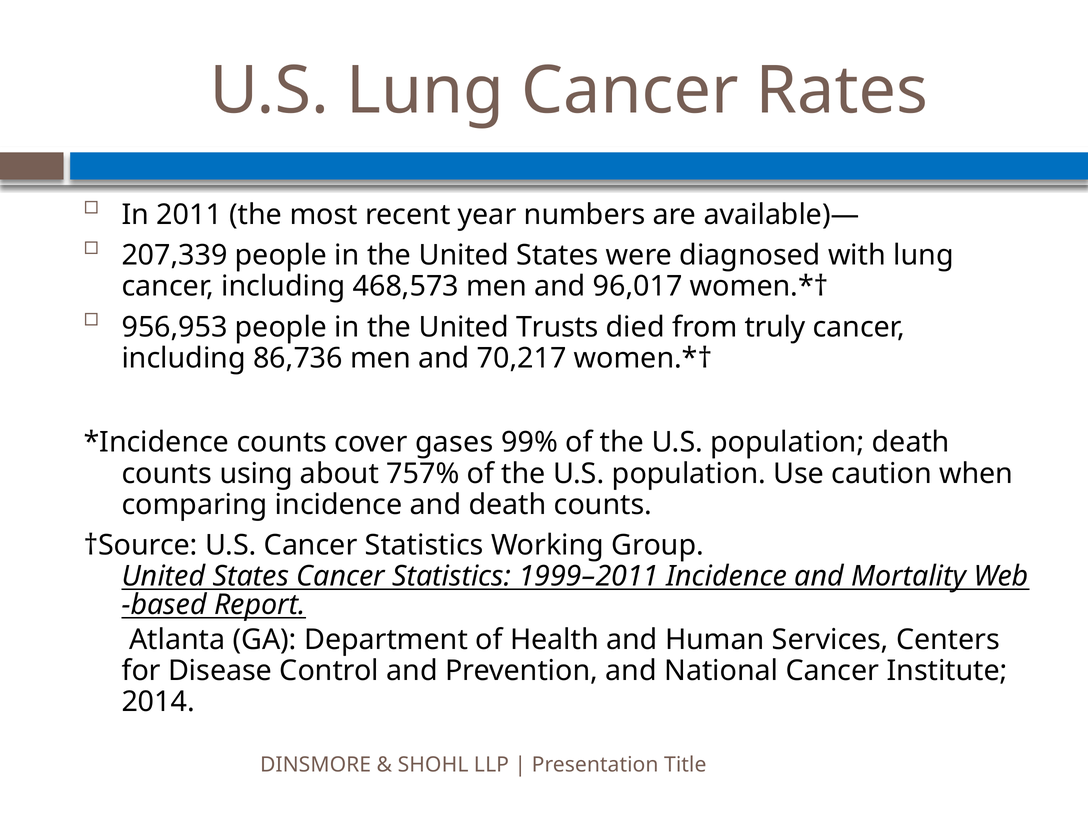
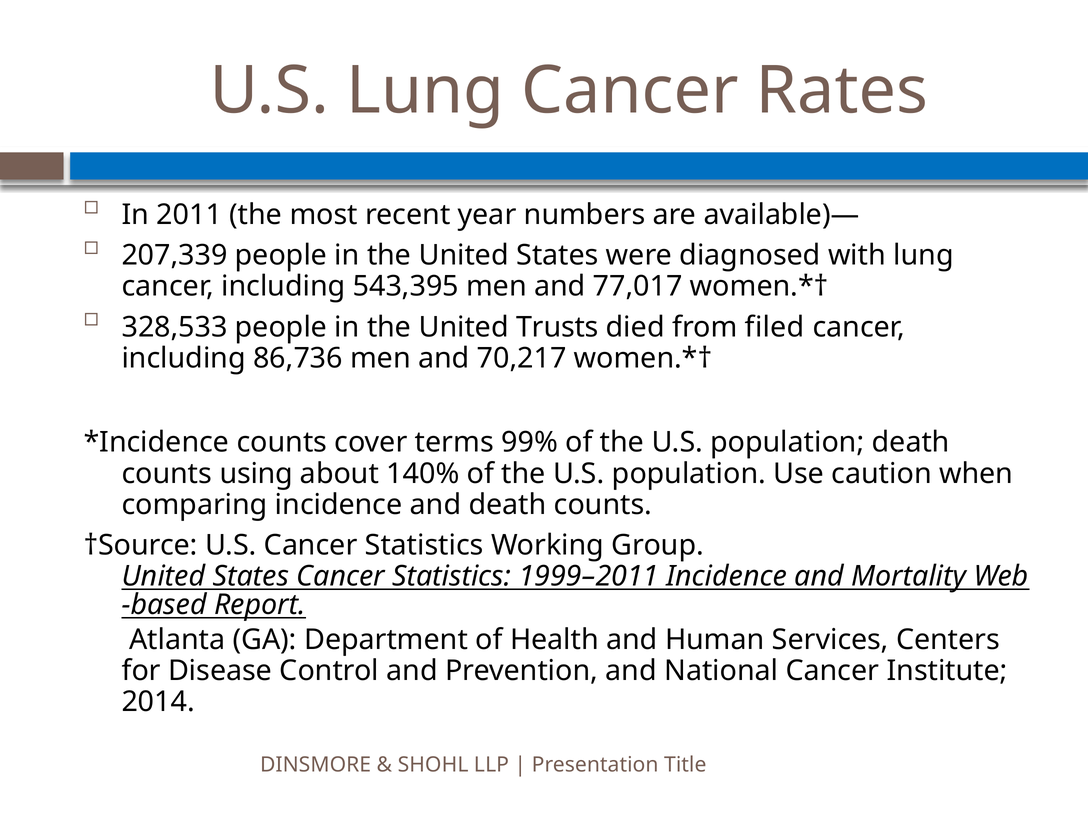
468,573: 468,573 -> 543,395
96,017: 96,017 -> 77,017
956,953: 956,953 -> 328,533
truly: truly -> filed
gases: gases -> terms
757%: 757% -> 140%
